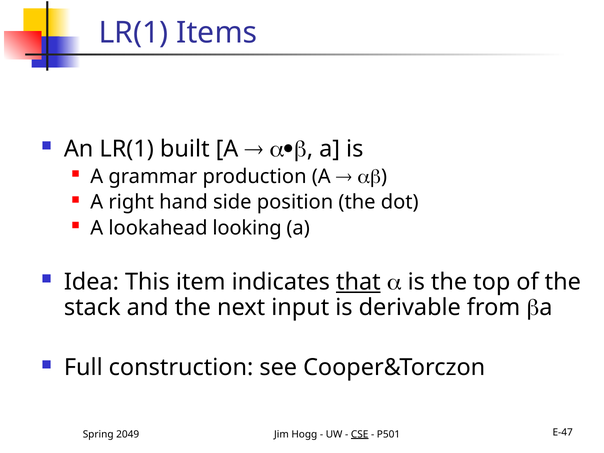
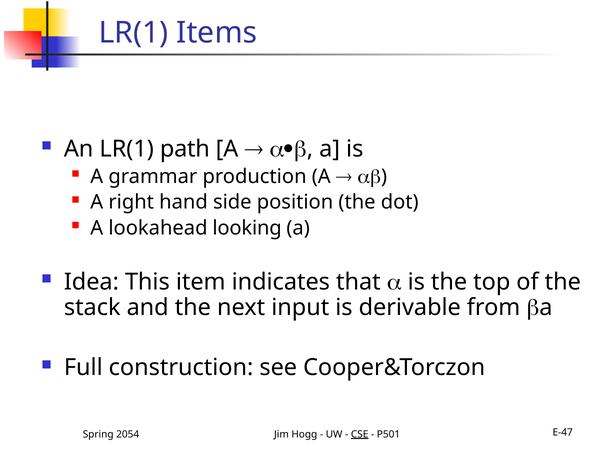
built: built -> path
that underline: present -> none
2049: 2049 -> 2054
